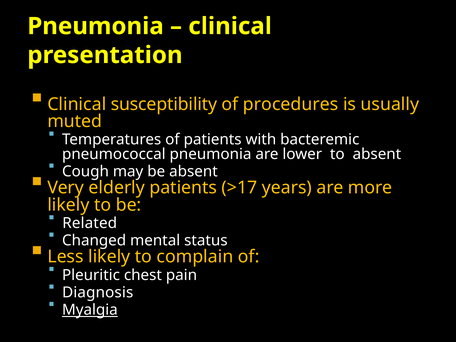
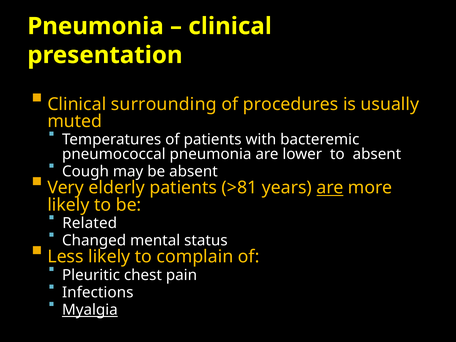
susceptibility: susceptibility -> surrounding
>17: >17 -> >81
are at (330, 188) underline: none -> present
Diagnosis: Diagnosis -> Infections
